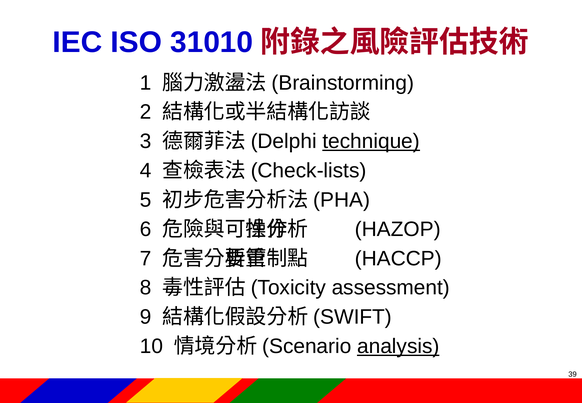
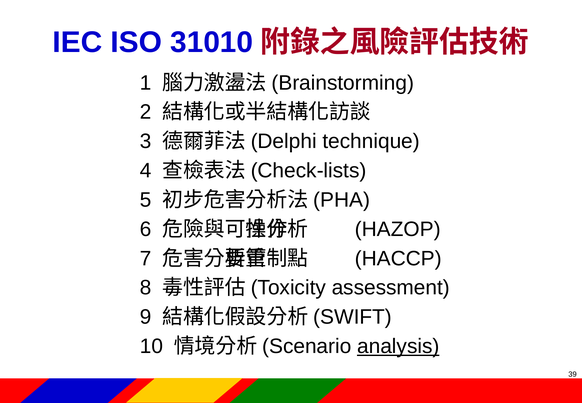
technique underline: present -> none
